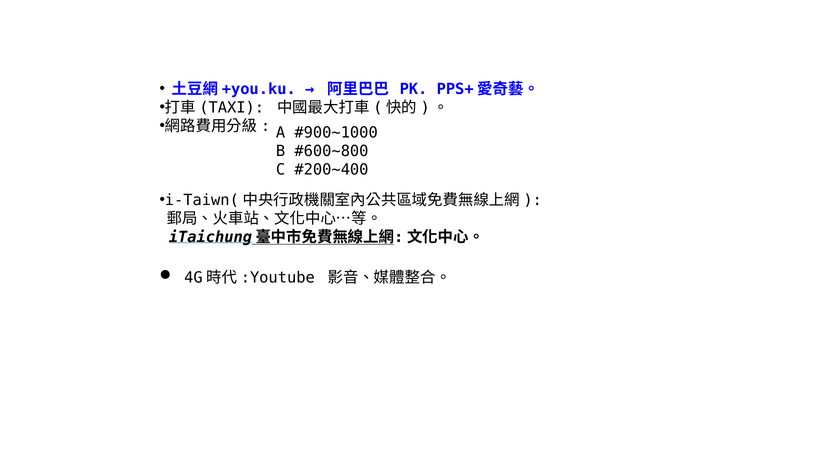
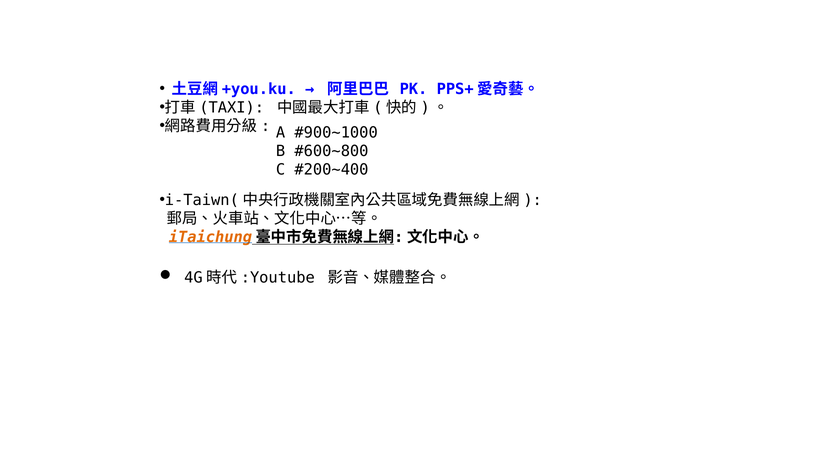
iTaichung colour: black -> orange
